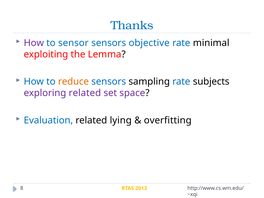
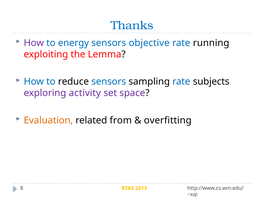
sensor: sensor -> energy
minimal: minimal -> running
reduce colour: orange -> black
exploring related: related -> activity
Evaluation colour: blue -> orange
lying: lying -> from
